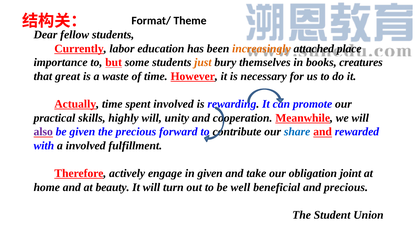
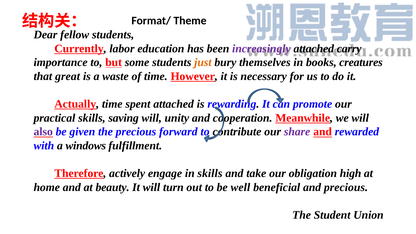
increasingly colour: orange -> purple
place: place -> carry
spent involved: involved -> attached
highly: highly -> saving
share colour: blue -> purple
a involved: involved -> windows
in given: given -> skills
joint: joint -> high
